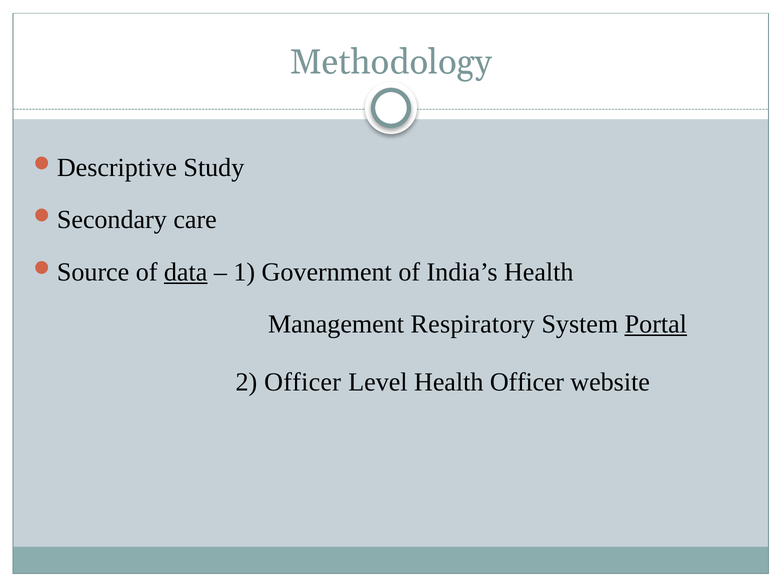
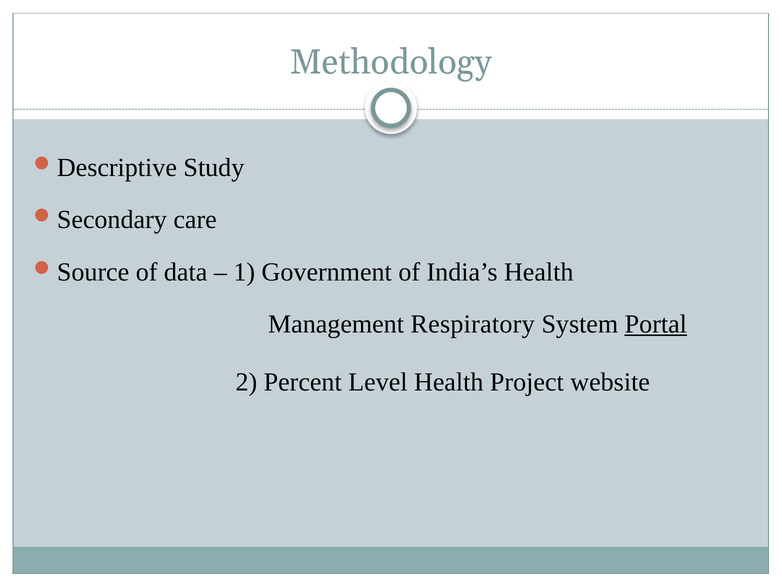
data underline: present -> none
2 Officer: Officer -> Percent
Health Officer: Officer -> Project
